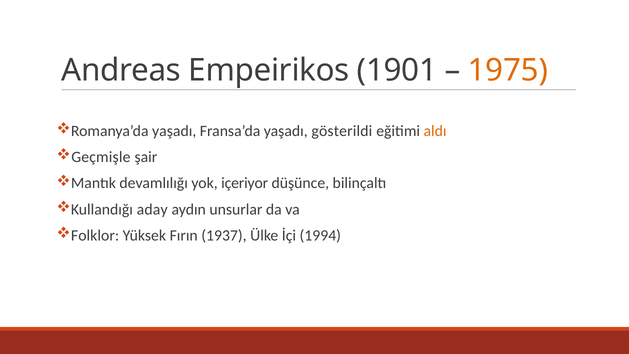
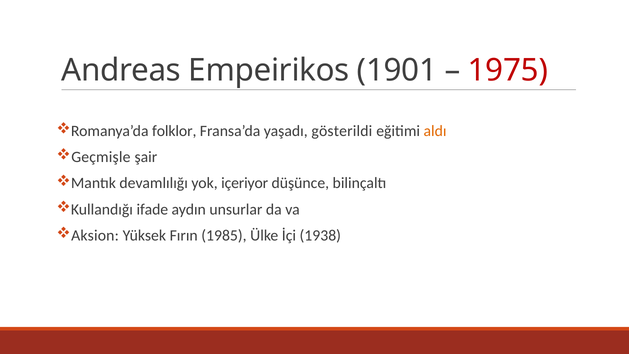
1975 colour: orange -> red
Romanya’da yaşadı: yaşadı -> folklor
aday: aday -> ifade
Folklor: Folklor -> Aksion
1937: 1937 -> 1985
1994: 1994 -> 1938
